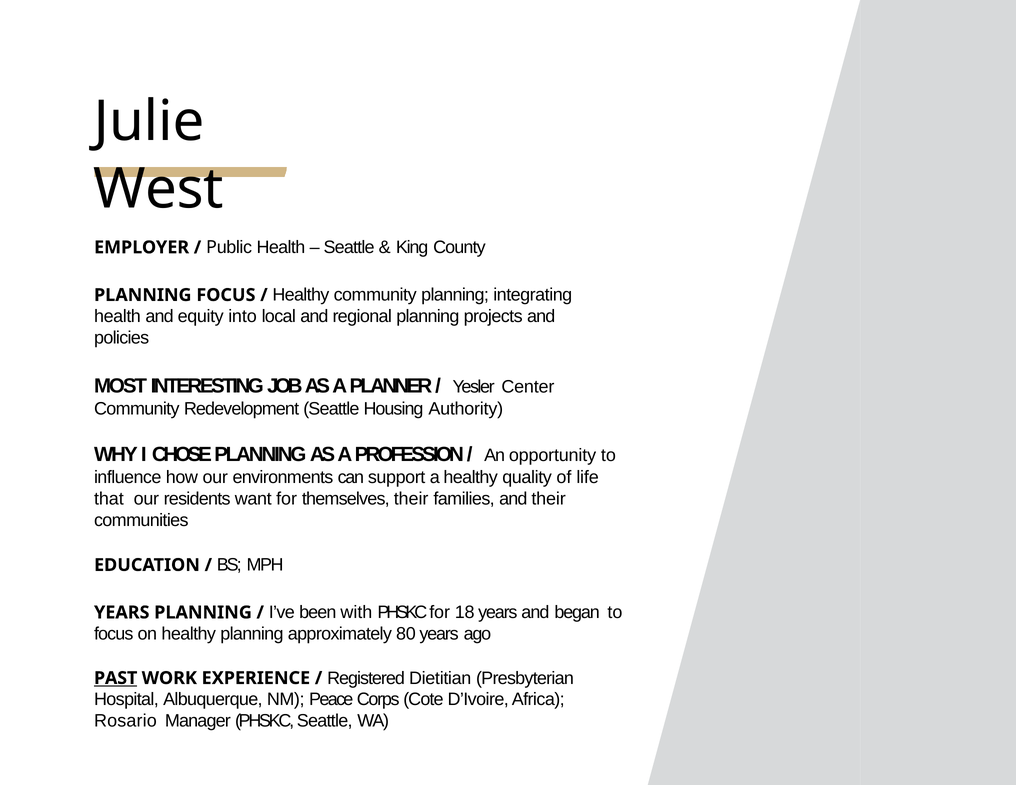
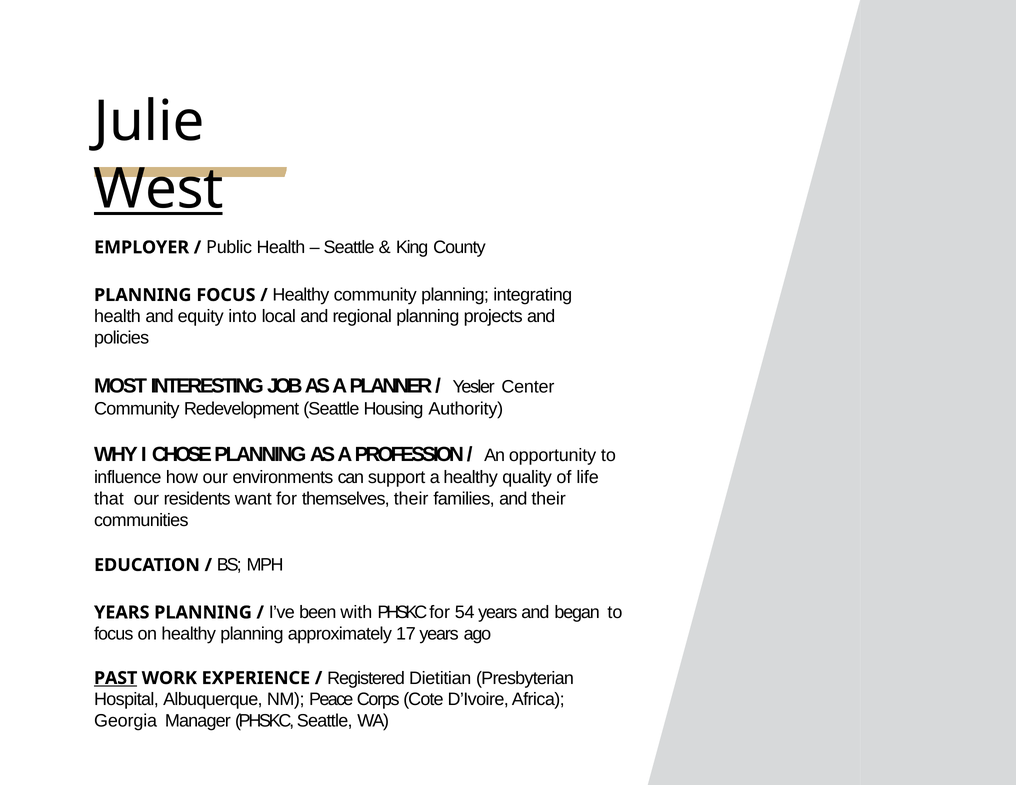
West underline: none -> present
18: 18 -> 54
80: 80 -> 17
Rosario: Rosario -> Georgia
